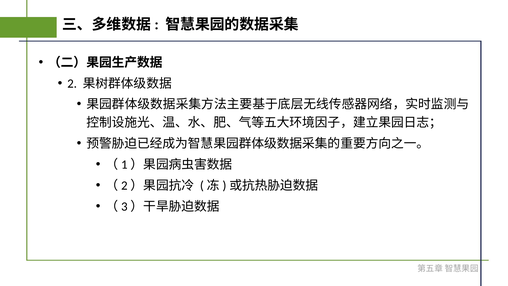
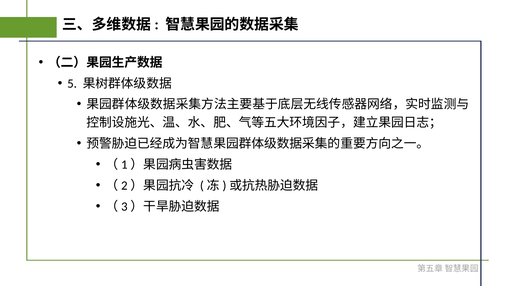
2: 2 -> 5
